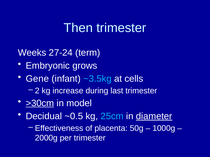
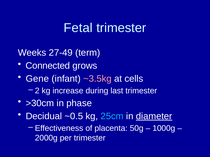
Then: Then -> Fetal
27-24: 27-24 -> 27-49
Embryonic: Embryonic -> Connected
~3.5kg colour: light blue -> pink
>30cm underline: present -> none
model: model -> phase
